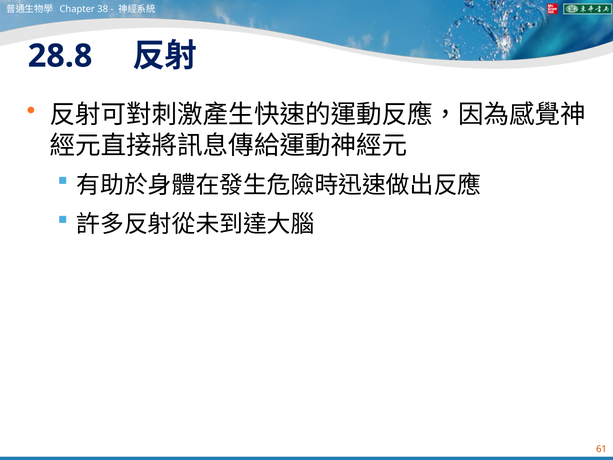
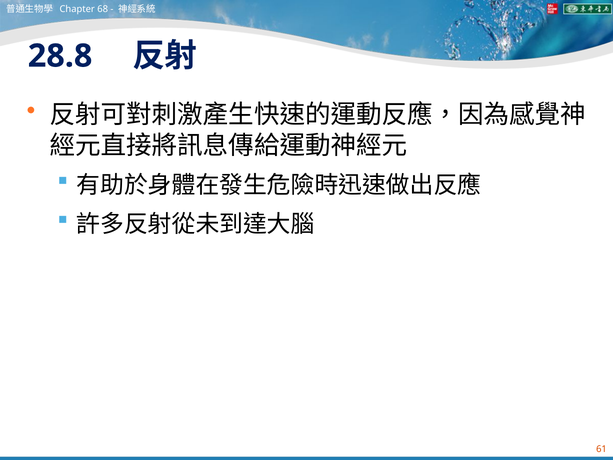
38: 38 -> 68
